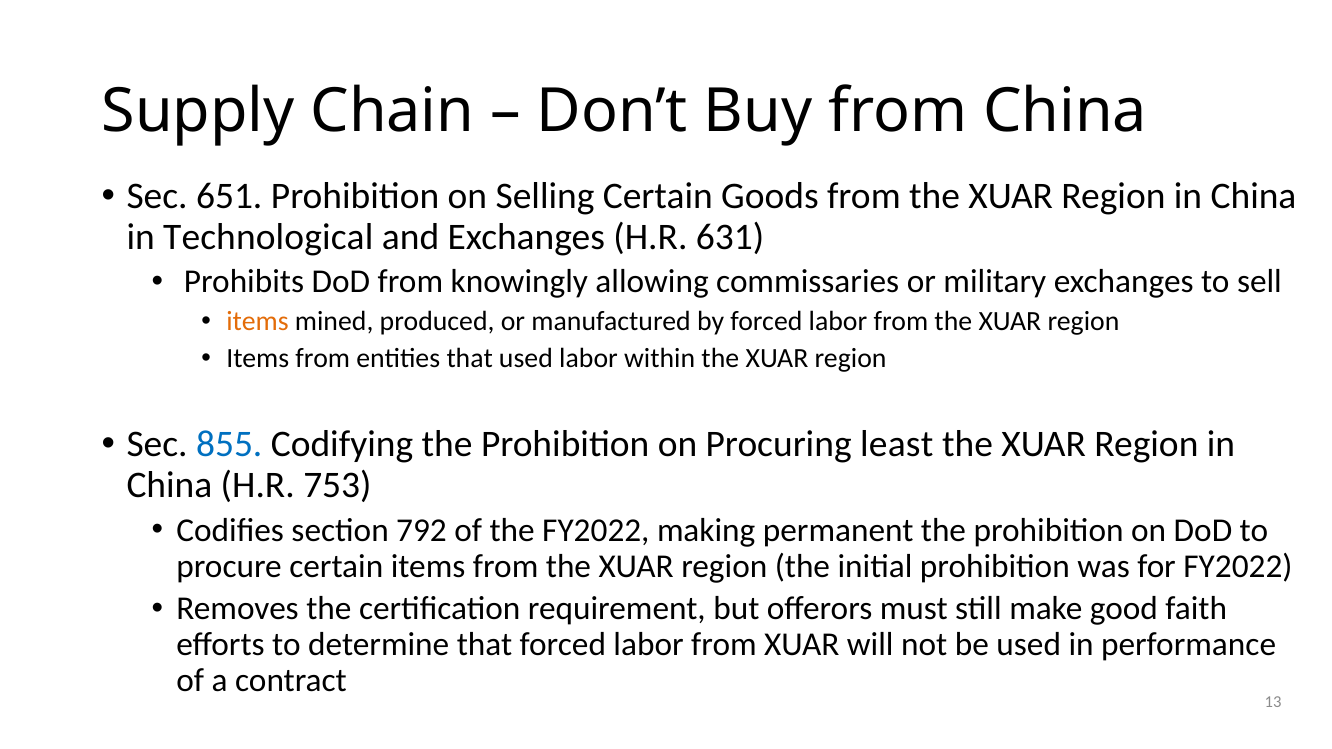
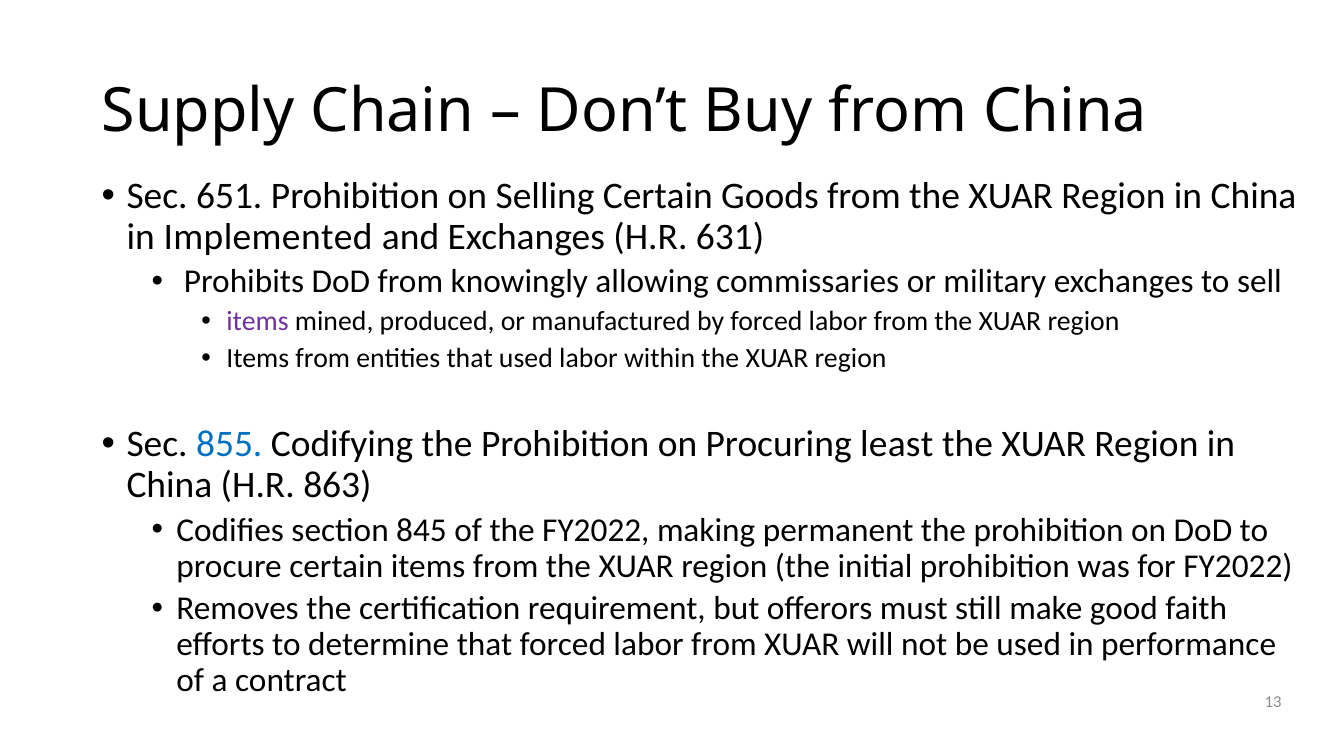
Technological: Technological -> Implemented
items at (258, 322) colour: orange -> purple
753: 753 -> 863
792: 792 -> 845
